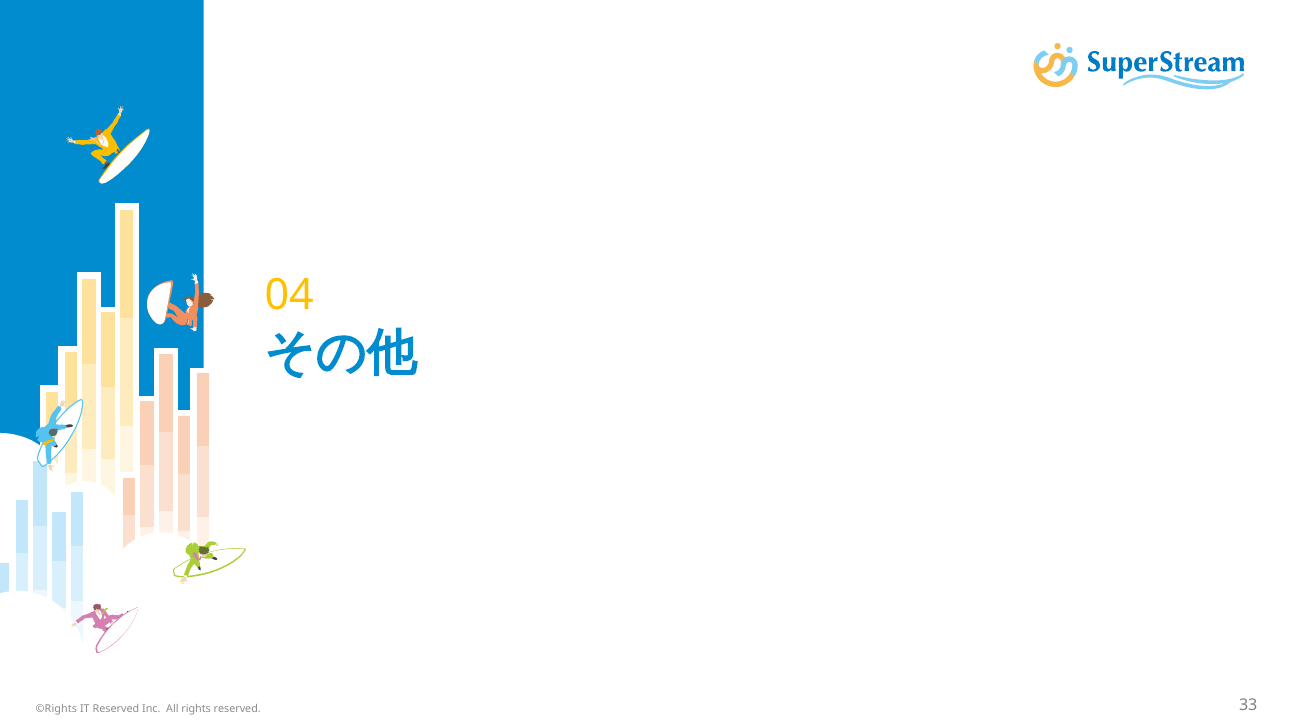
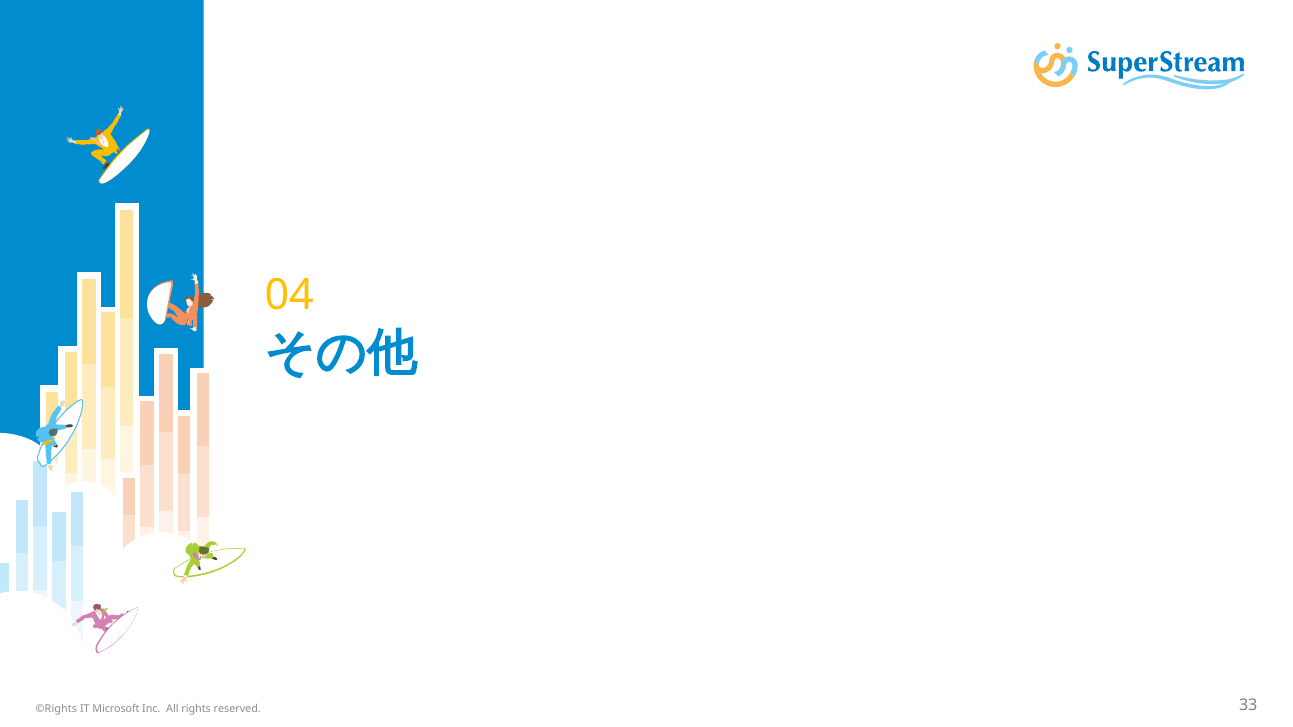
IT Reserved: Reserved -> Microsoft
